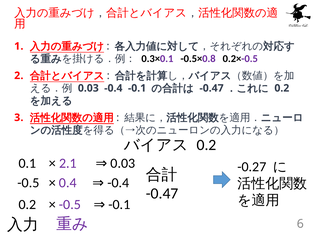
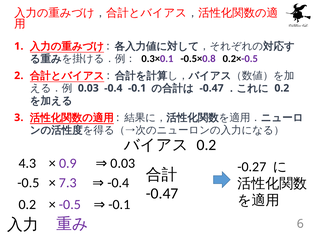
0.1: 0.1 -> 4.3
2.1: 2.1 -> 0.9
0.4: 0.4 -> 7.3
